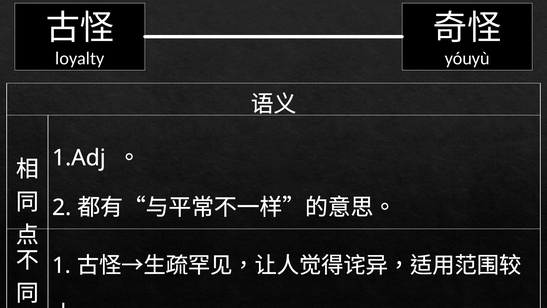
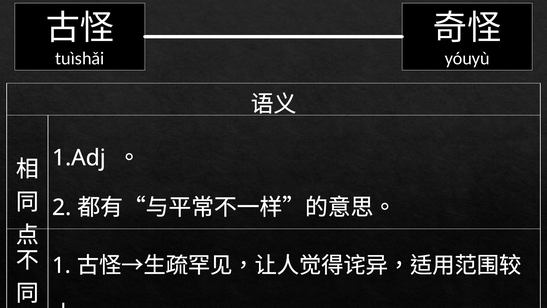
loyalty: loyalty -> tuìshǎi
